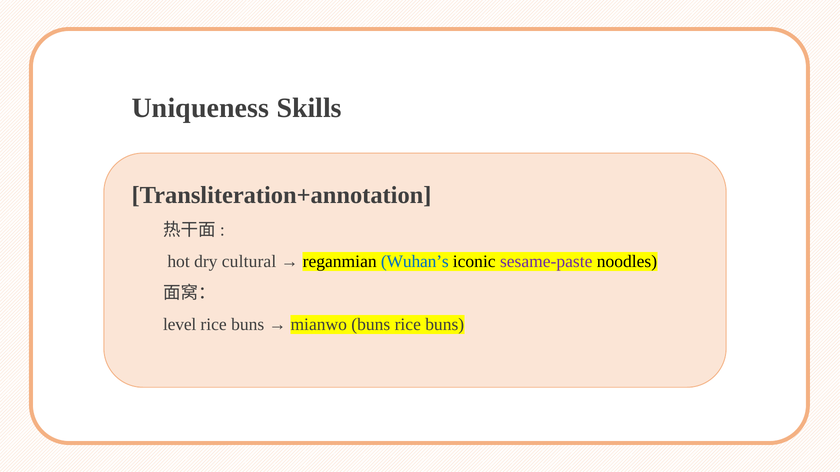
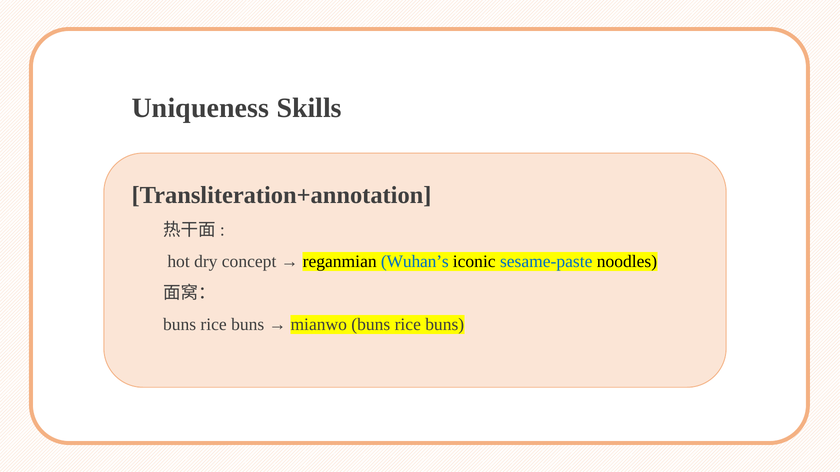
cultural: cultural -> concept
sesame-paste colour: purple -> blue
level at (180, 325): level -> buns
